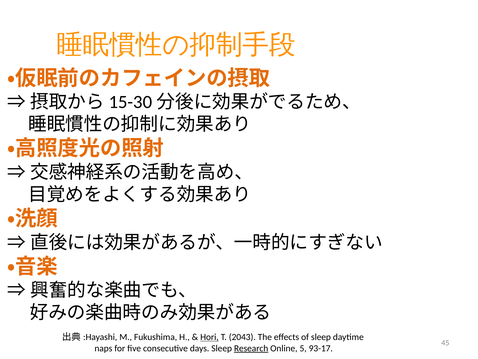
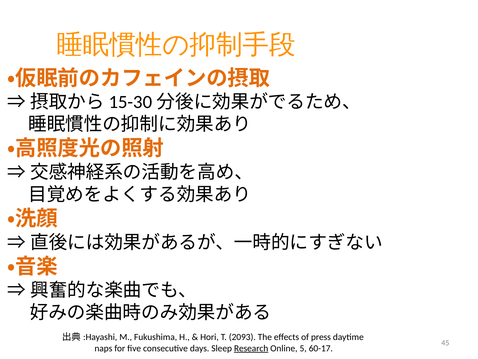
Hori underline: present -> none
2043: 2043 -> 2093
of sleep: sleep -> press
93-17: 93-17 -> 60-17
